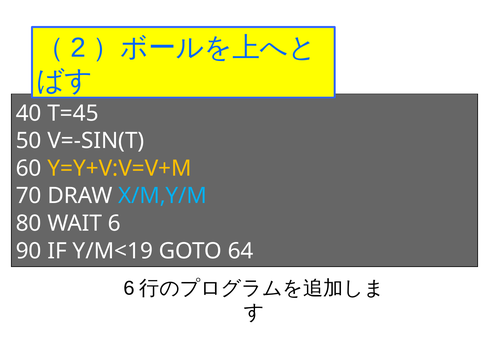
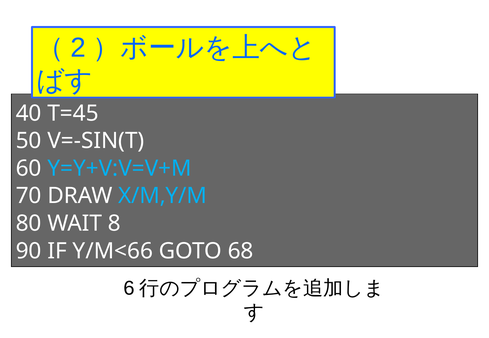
Y=Y+V:V=V+M colour: yellow -> light blue
WAIT 6: 6 -> 8
Y/M<19: Y/M<19 -> Y/M<66
64: 64 -> 68
